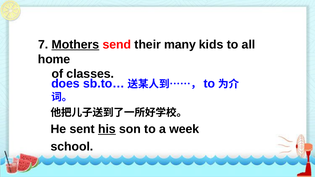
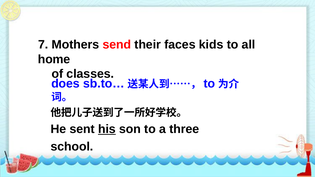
Mothers underline: present -> none
many: many -> faces
week: week -> three
